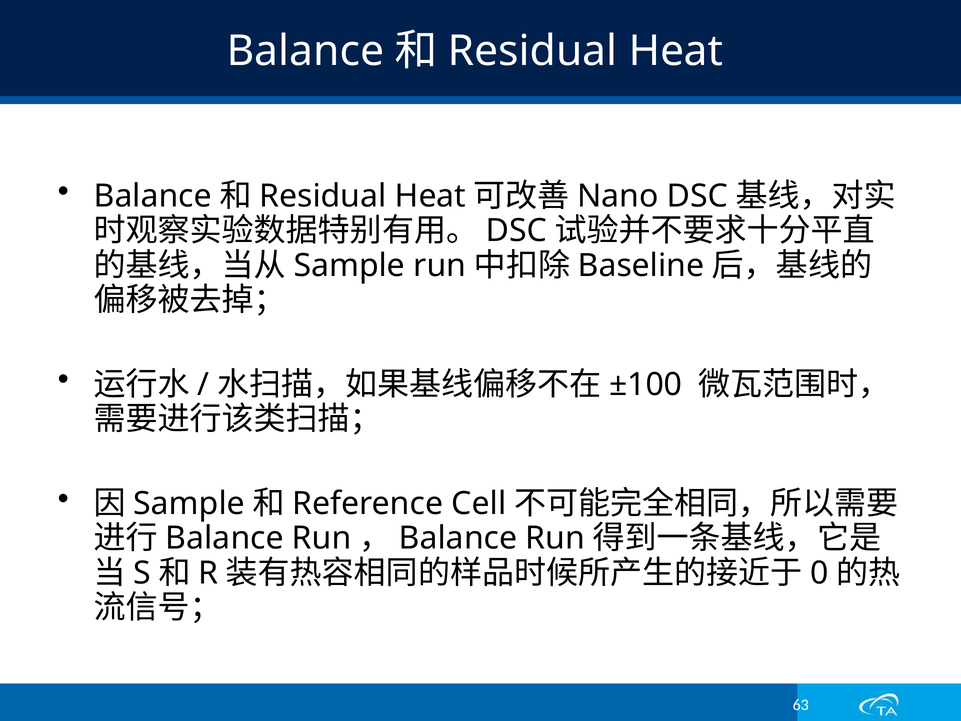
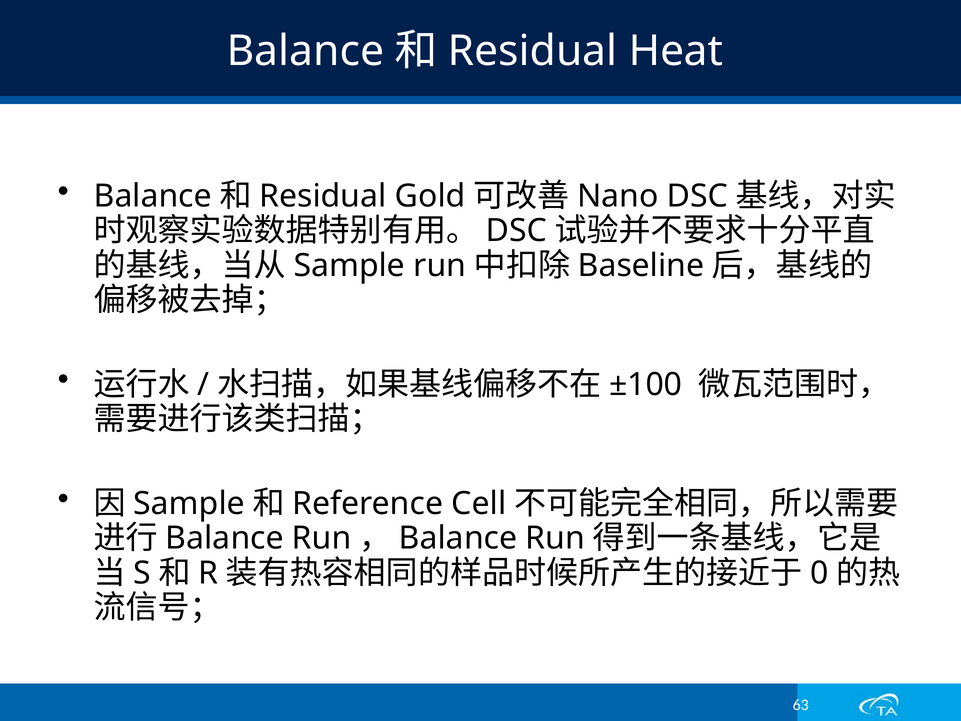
Heat at (430, 196): Heat -> Gold
